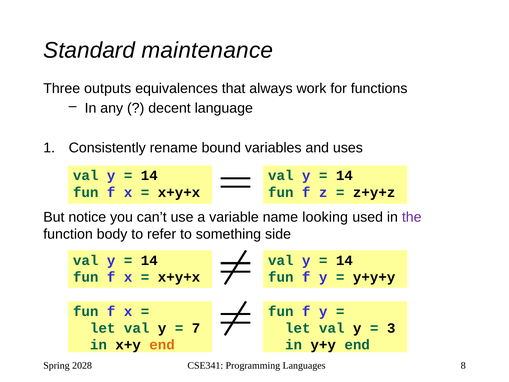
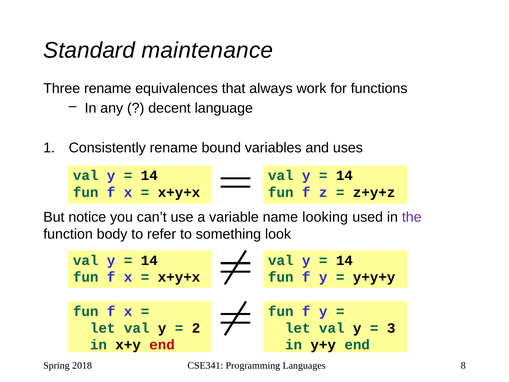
Three outputs: outputs -> rename
side: side -> look
7: 7 -> 2
end at (162, 345) colour: orange -> red
2028: 2028 -> 2018
